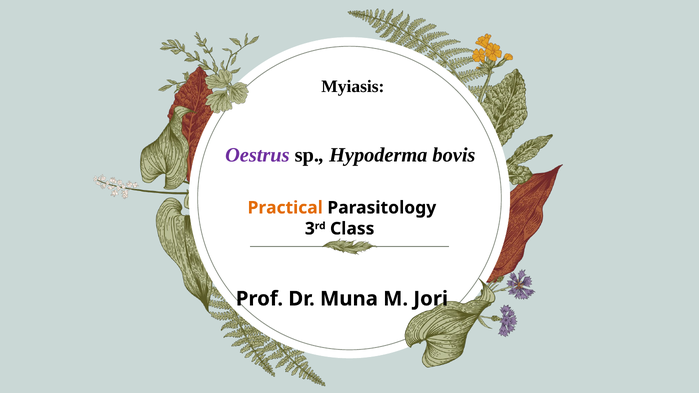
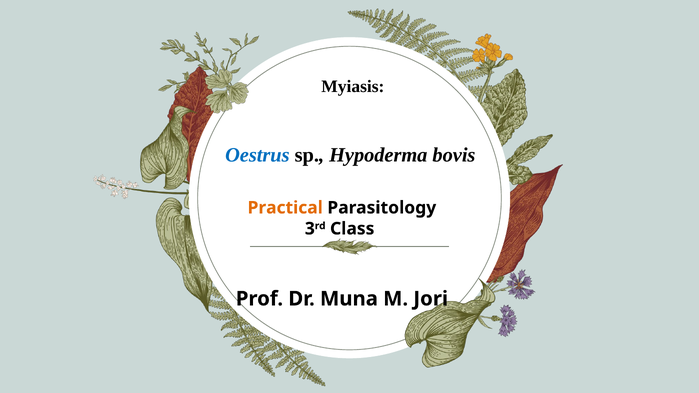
Oestrus colour: purple -> blue
